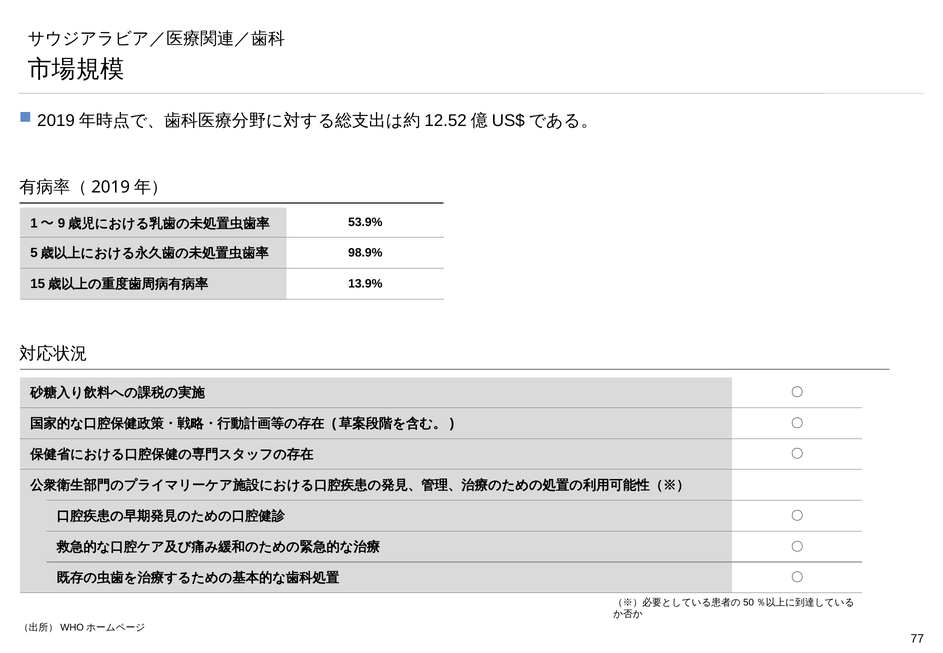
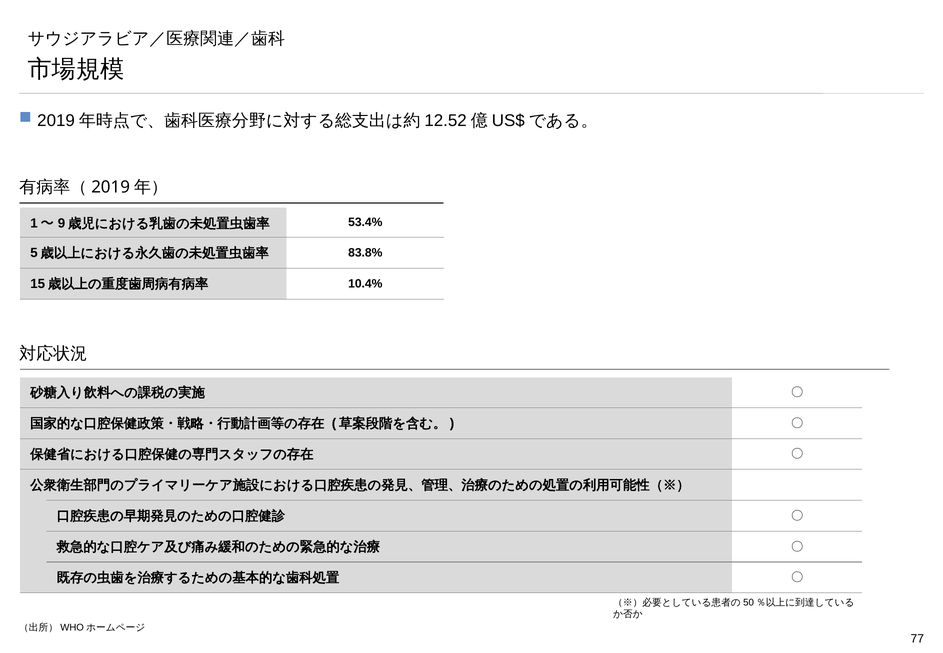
53.9%: 53.9% -> 53.4%
98.9%: 98.9% -> 83.8%
13.9%: 13.9% -> 10.4%
